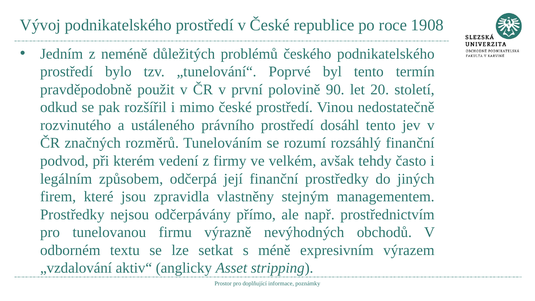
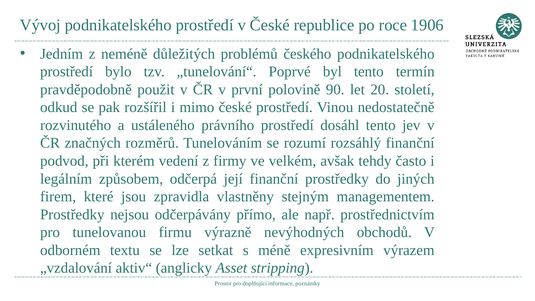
1908: 1908 -> 1906
